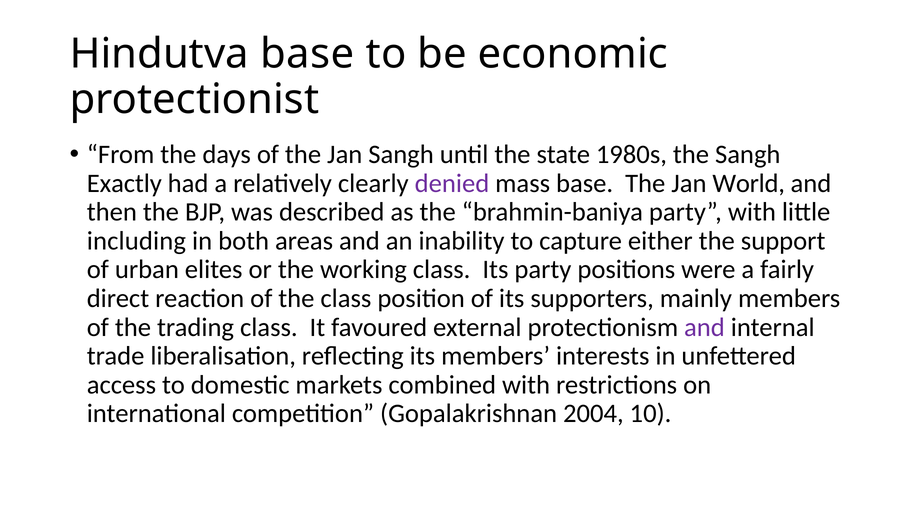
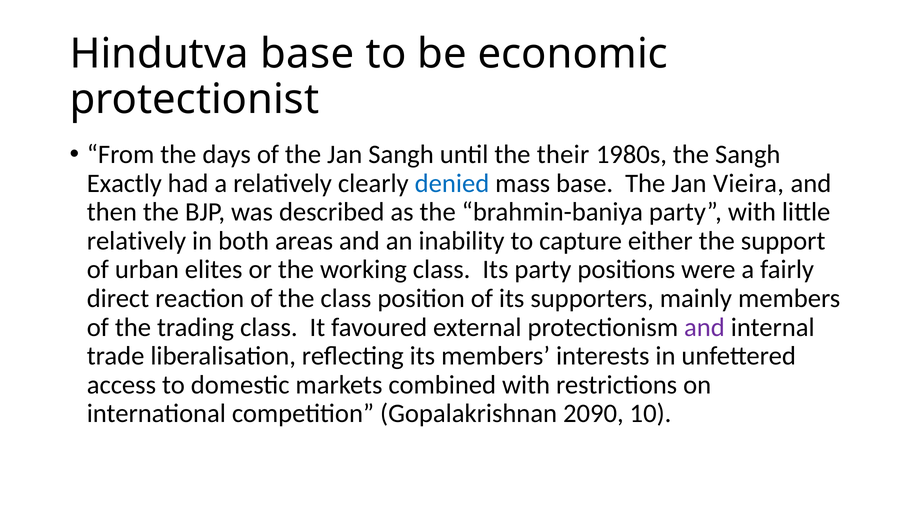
state: state -> their
denied colour: purple -> blue
World: World -> Vieira
including at (136, 241): including -> relatively
2004: 2004 -> 2090
